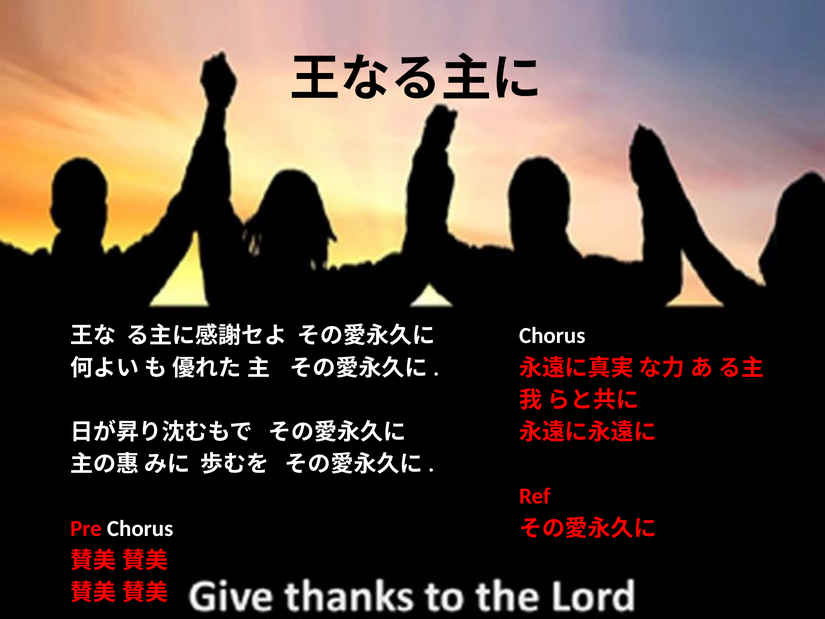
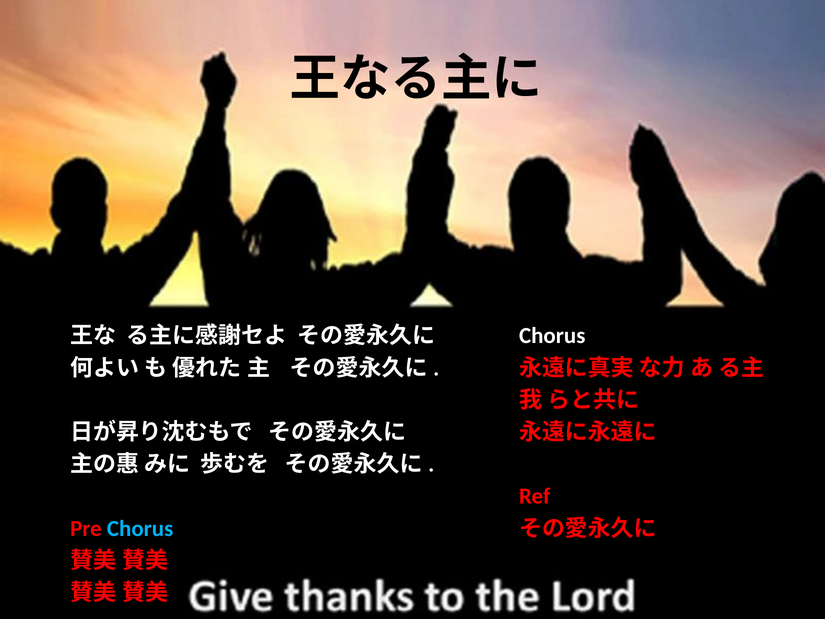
Chorus at (140, 528) colour: white -> light blue
